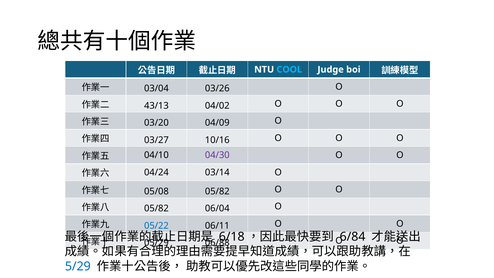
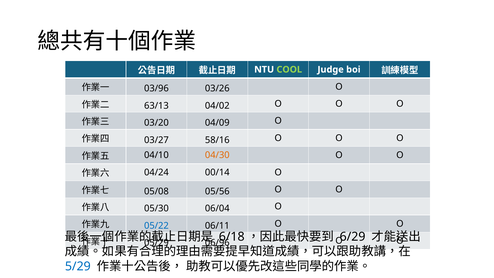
COOL colour: light blue -> light green
03/04: 03/04 -> 03/96
43/13: 43/13 -> 63/13
10/16: 10/16 -> 58/16
04/30 colour: purple -> orange
03/14: 03/14 -> 00/14
05/08 05/82: 05/82 -> 05/56
05/82 at (156, 208): 05/82 -> 05/30
6/84: 6/84 -> 6/29
06/88: 06/88 -> 06/96
